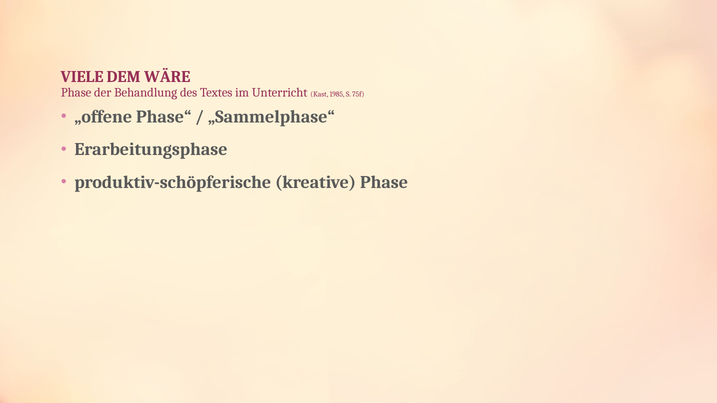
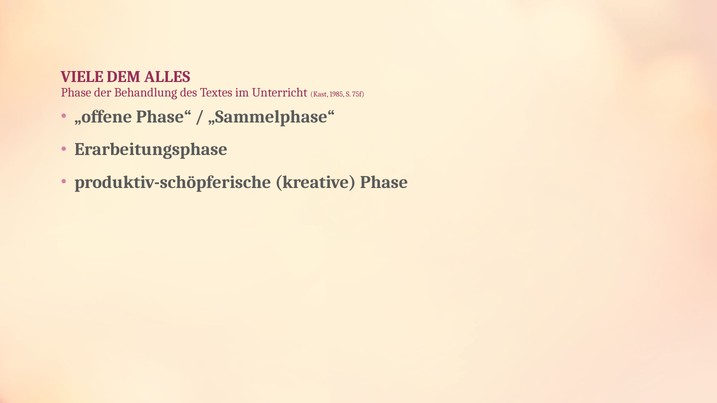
WÄRE: WÄRE -> ALLES
